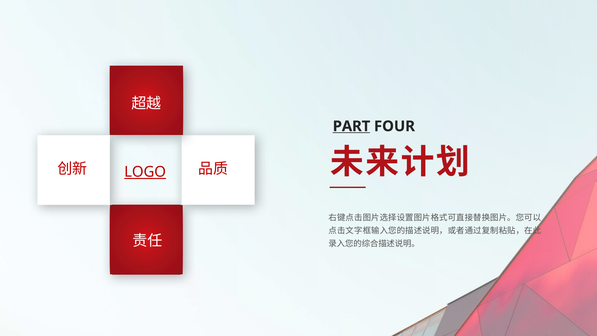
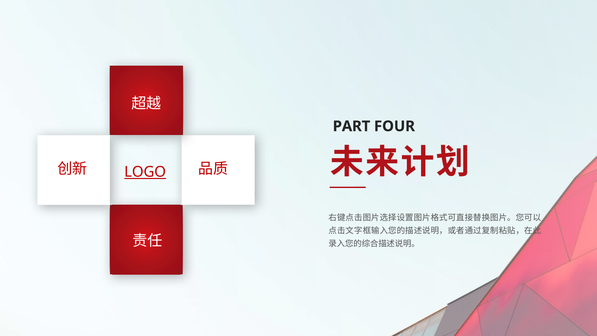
PART underline: present -> none
